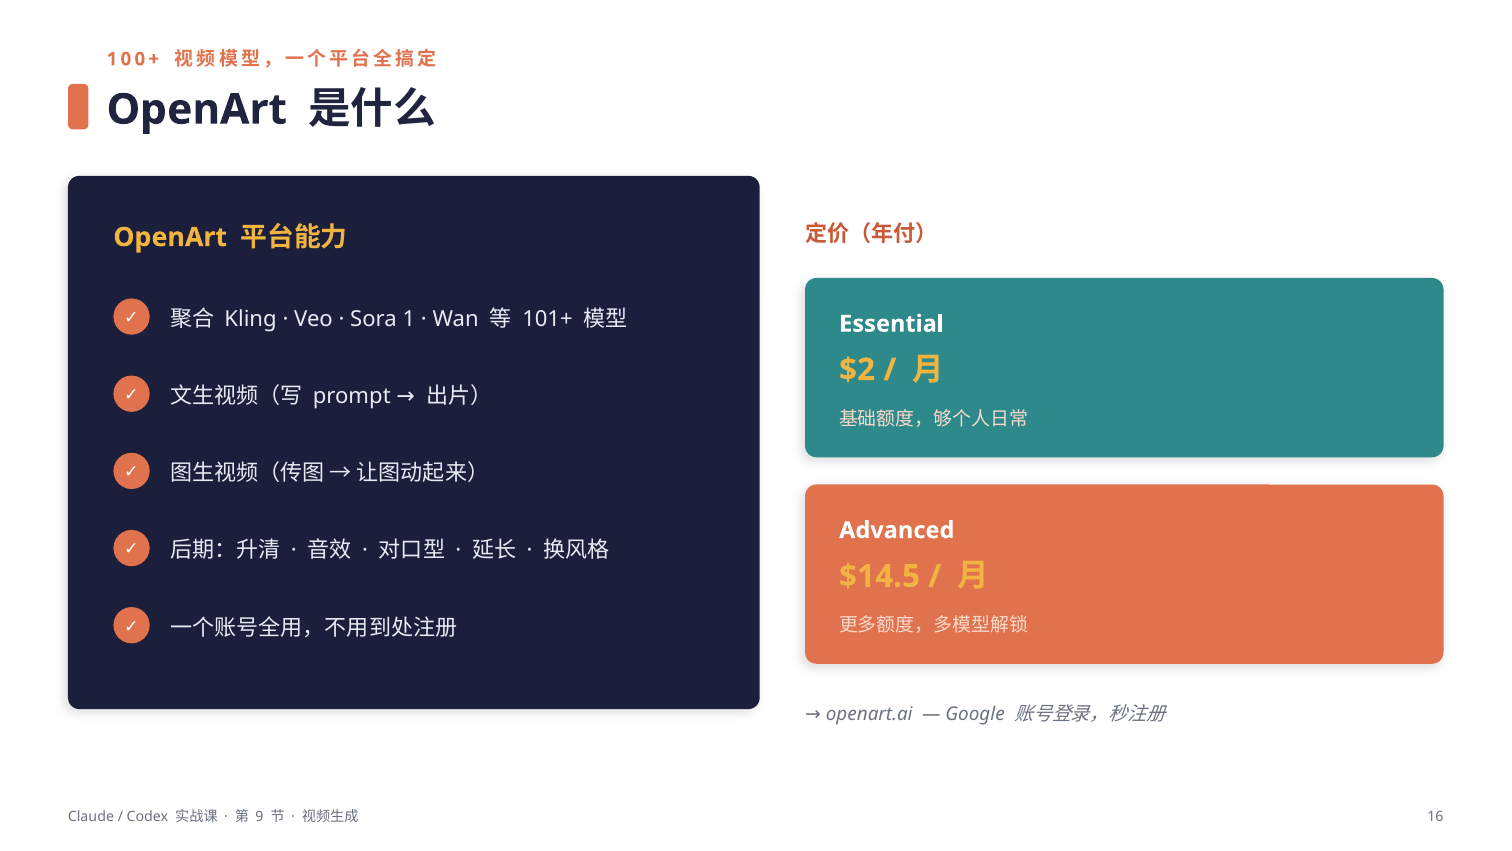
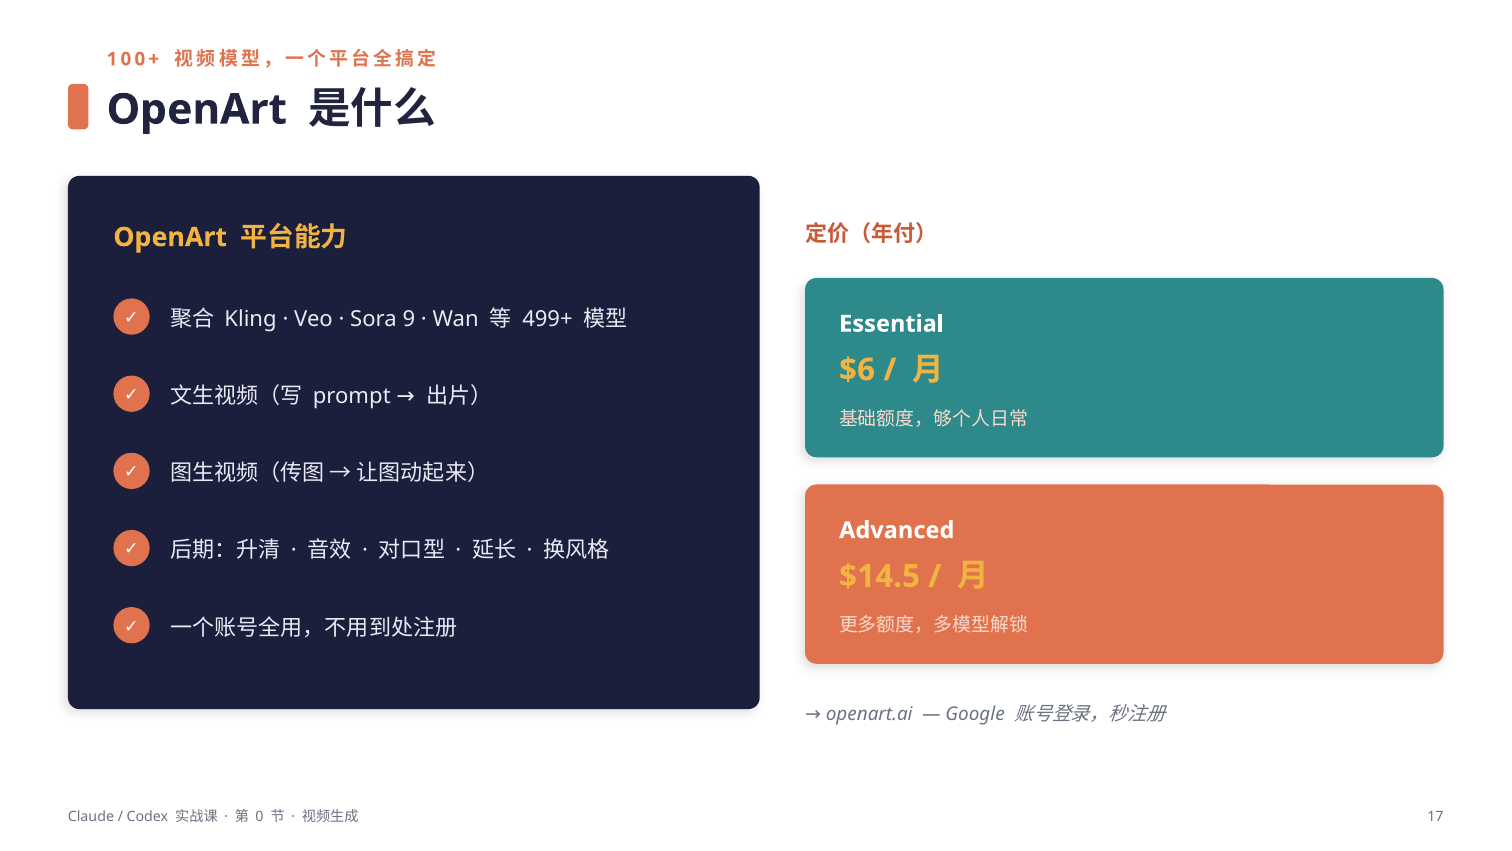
1: 1 -> 9
101+: 101+ -> 499+
$2: $2 -> $6
9: 9 -> 0
16: 16 -> 17
